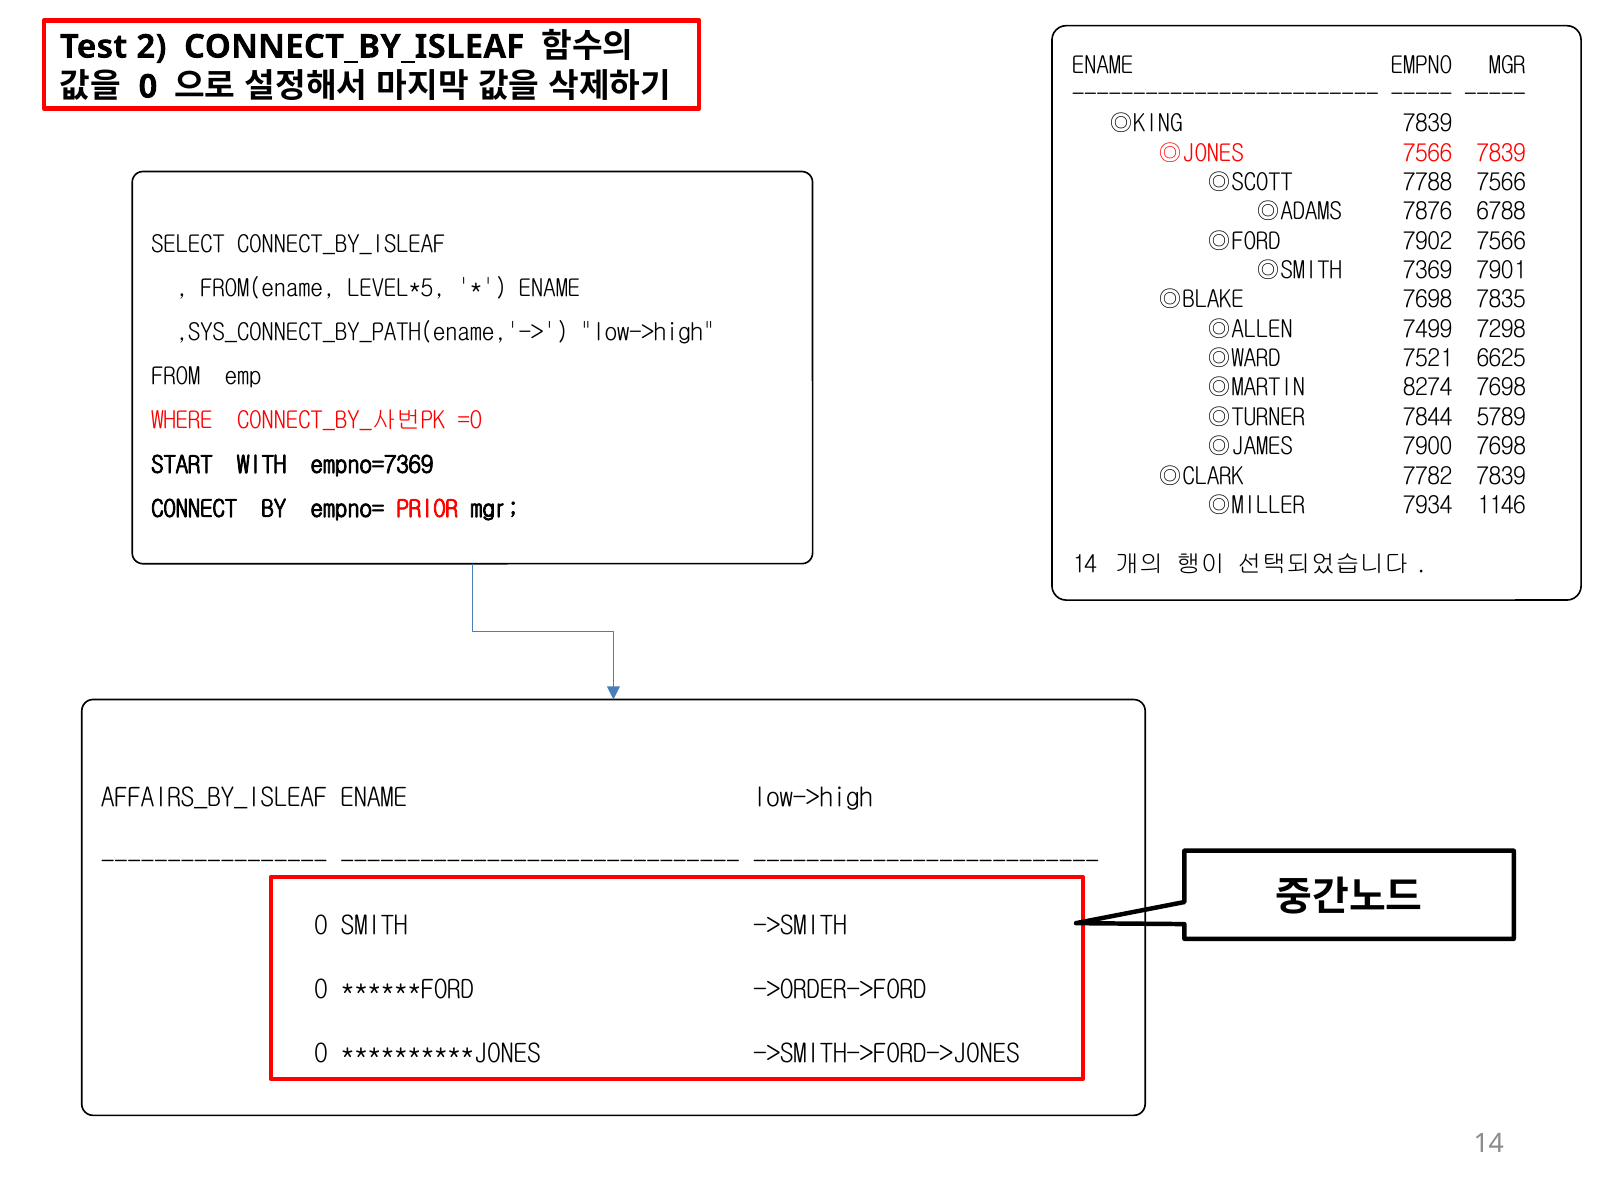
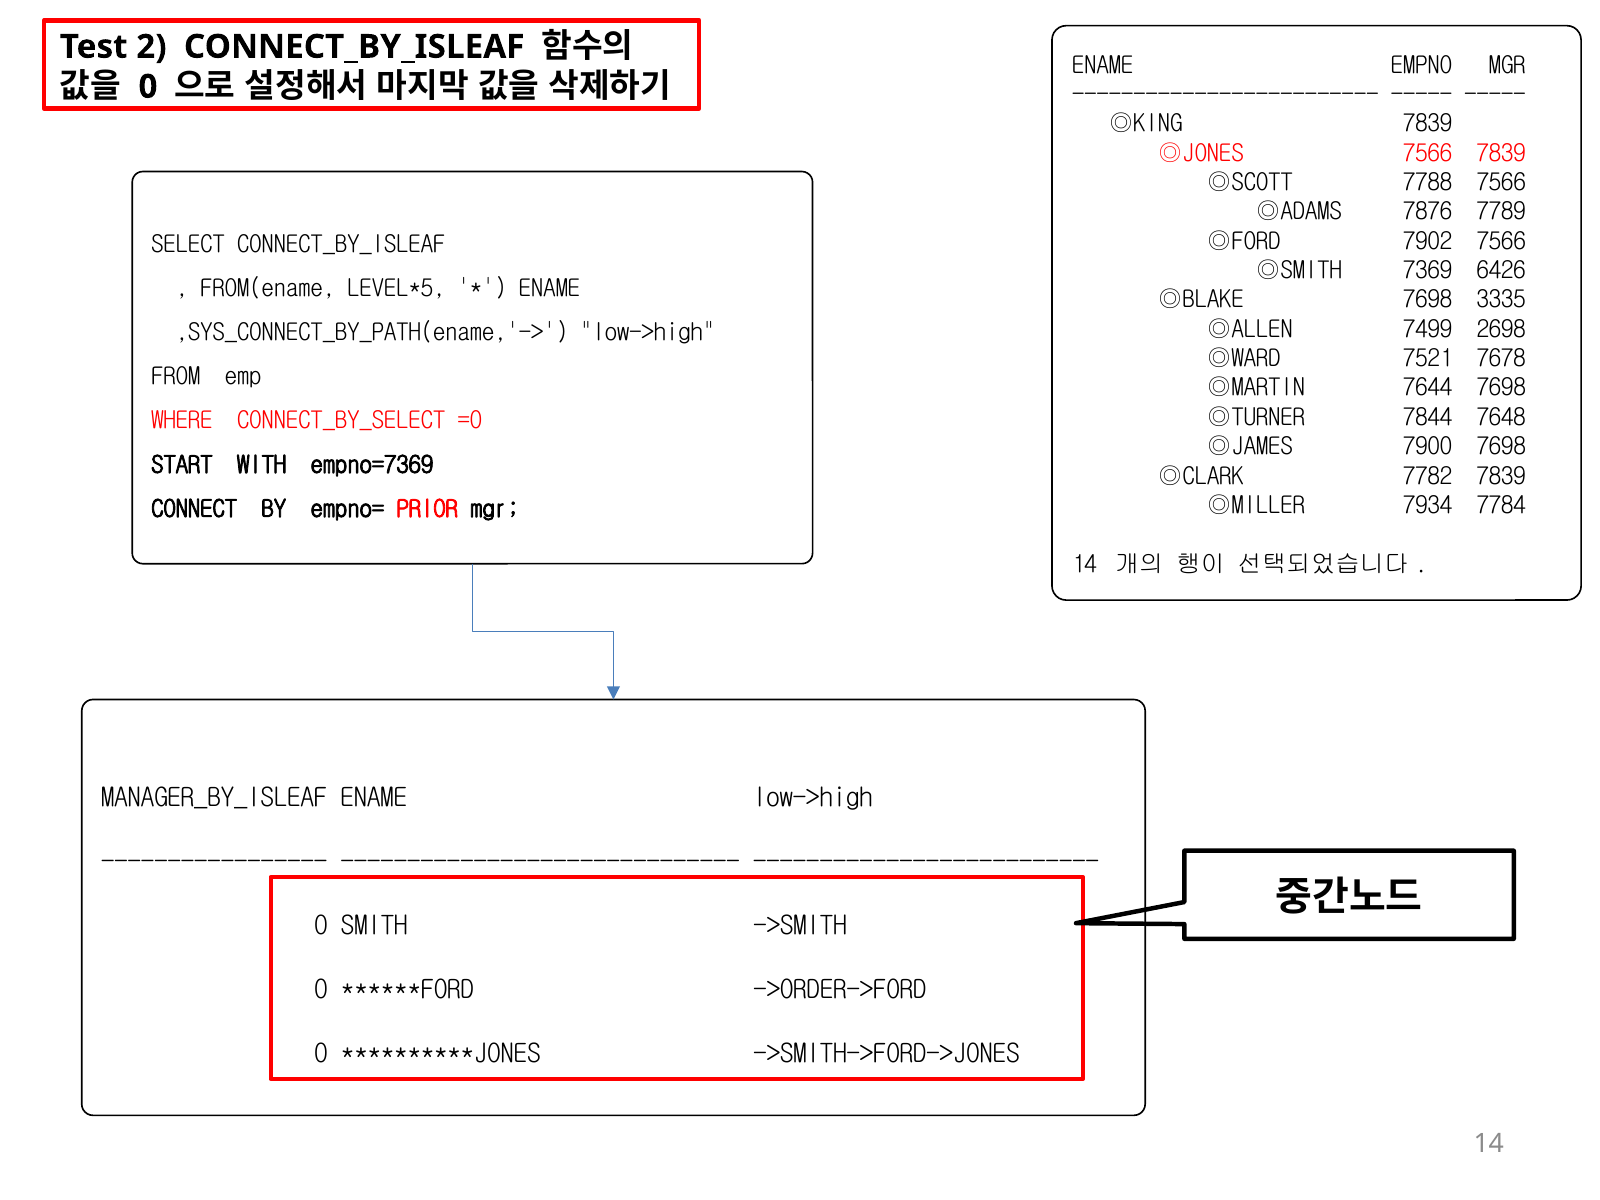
6788: 6788 -> 7789
7901: 7901 -> 6426
7835: 7835 -> 3335
7298: 7298 -> 2698
6625: 6625 -> 7678
8274: 8274 -> 7644
5789: 5789 -> 7648
CONNECT_BY_사번PK: CONNECT_BY_사번PK -> CONNECT_BY_SELECT
1146: 1146 -> 7784
AFFAIRS_BY_ISLEAF: AFFAIRS_BY_ISLEAF -> MANAGER_BY_ISLEAF
